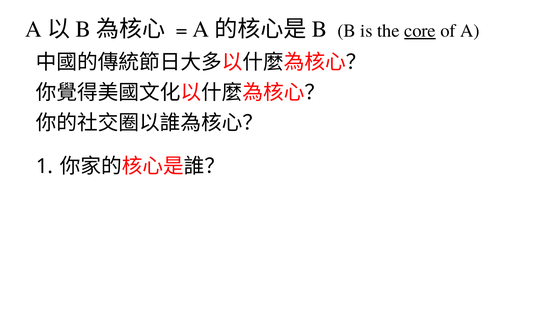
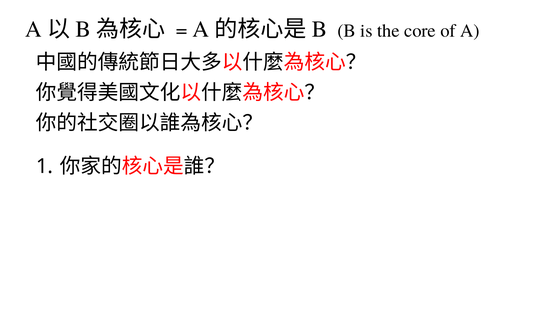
core underline: present -> none
